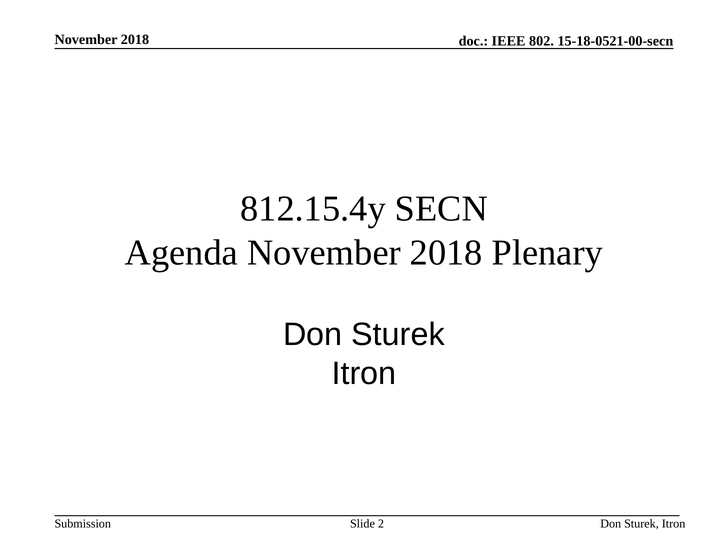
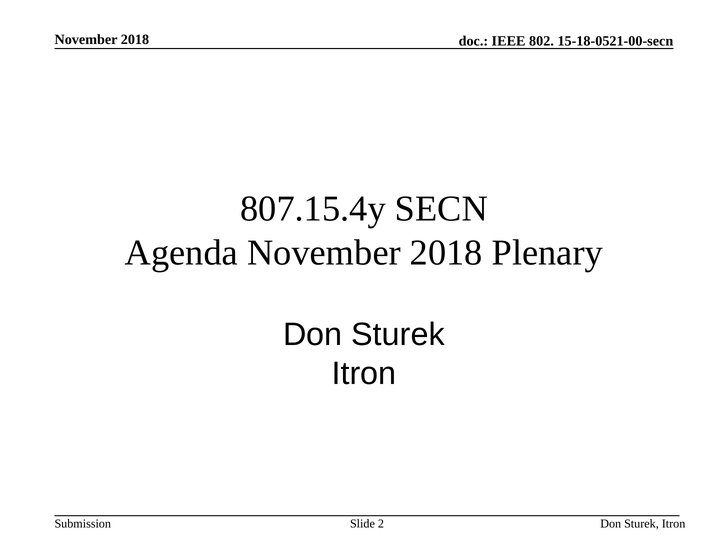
812.15.4y: 812.15.4y -> 807.15.4y
